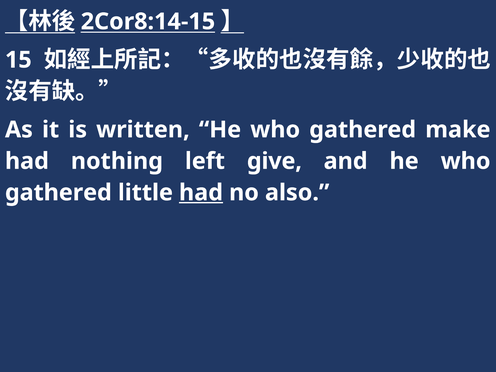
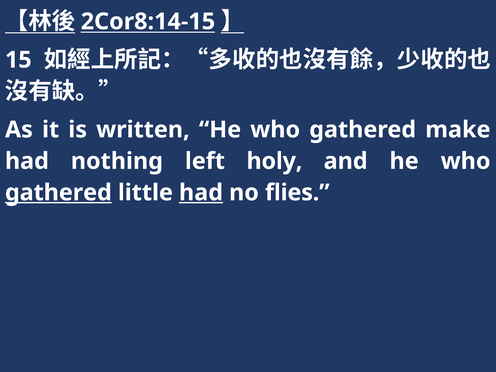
give: give -> holy
gathered at (58, 193) underline: none -> present
also: also -> flies
